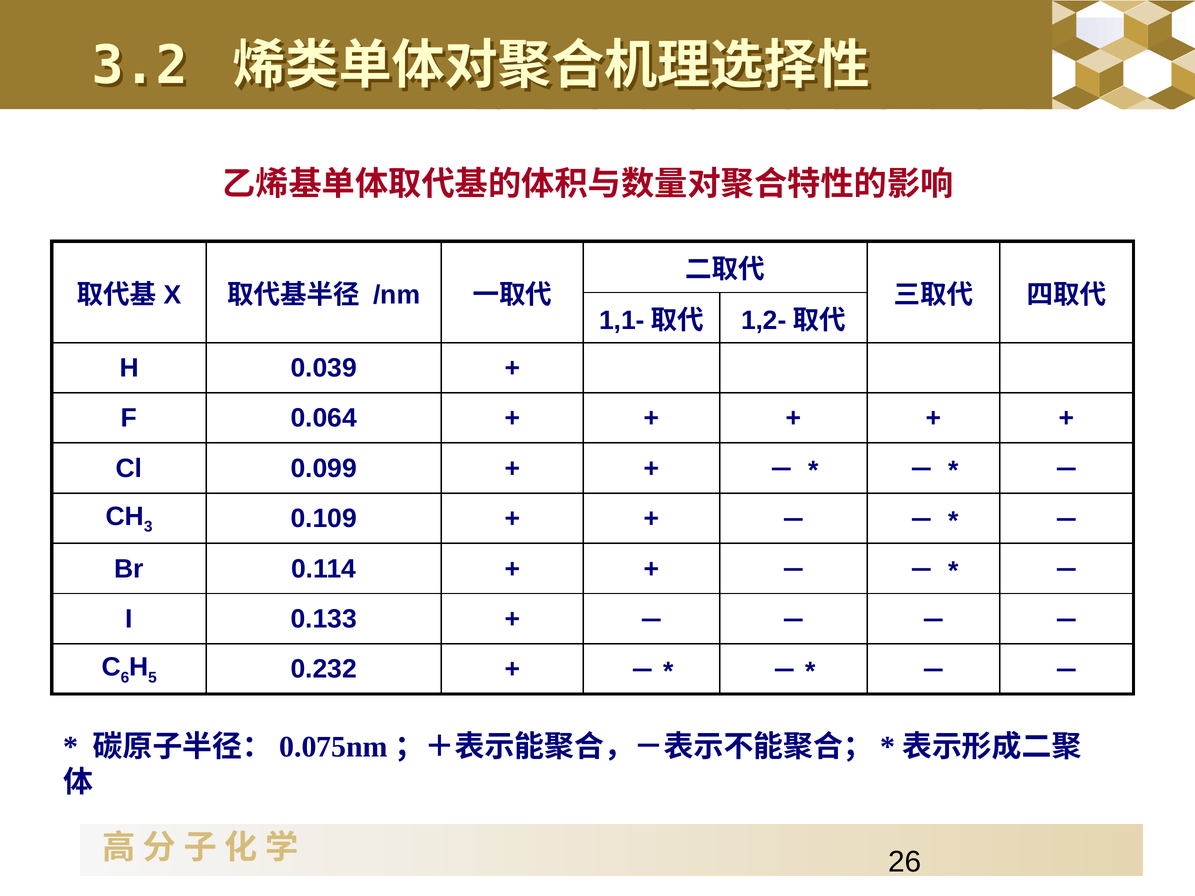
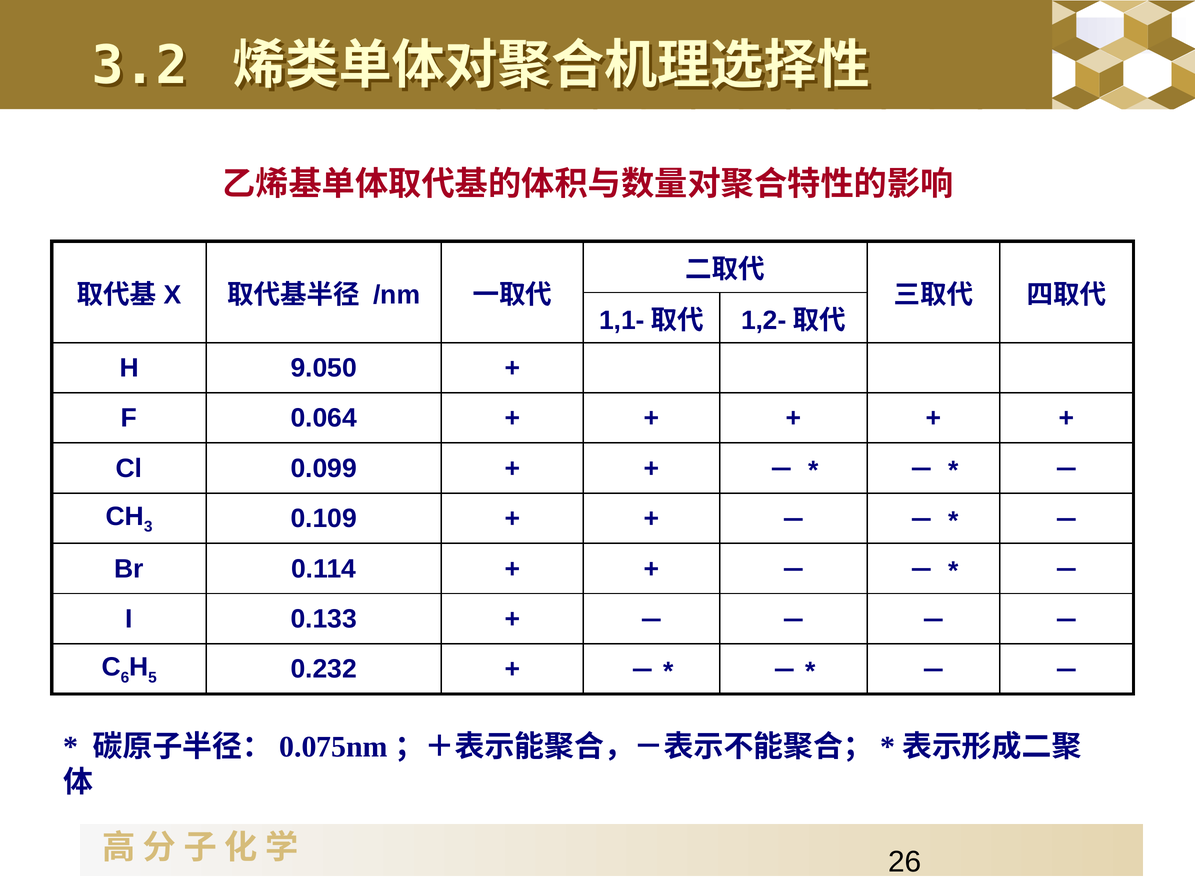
0.039: 0.039 -> 9.050
